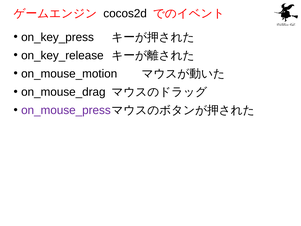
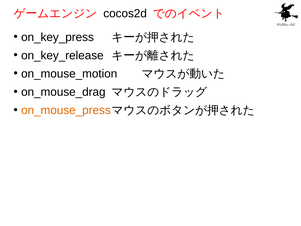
on_mouse_press colour: purple -> orange
